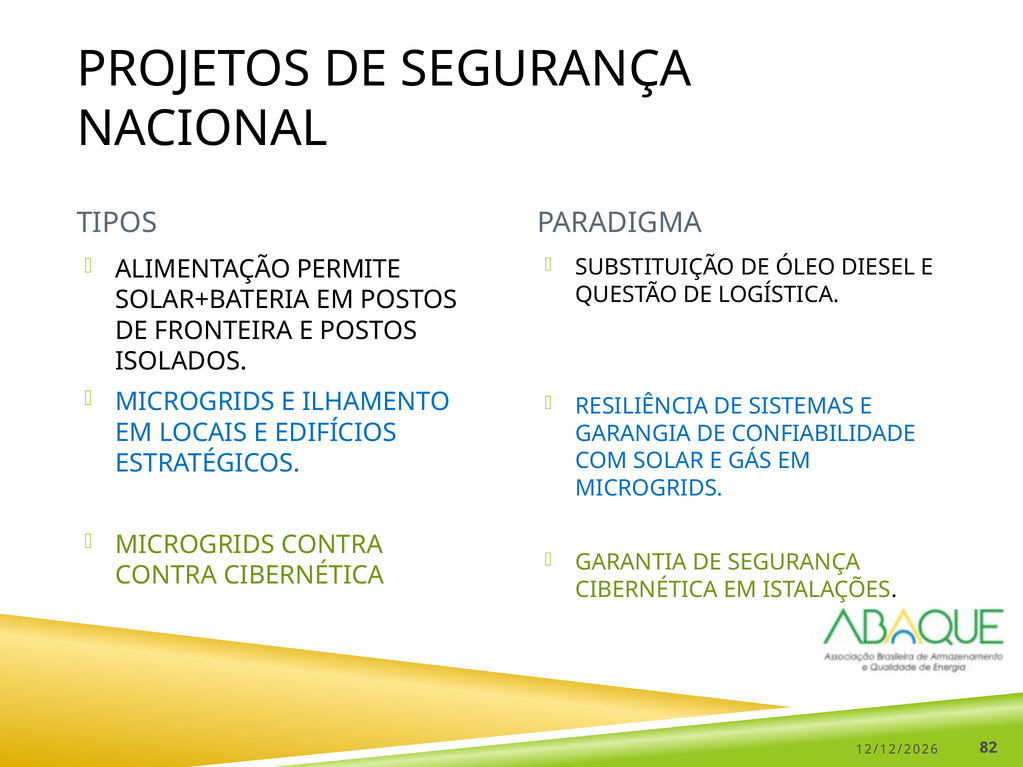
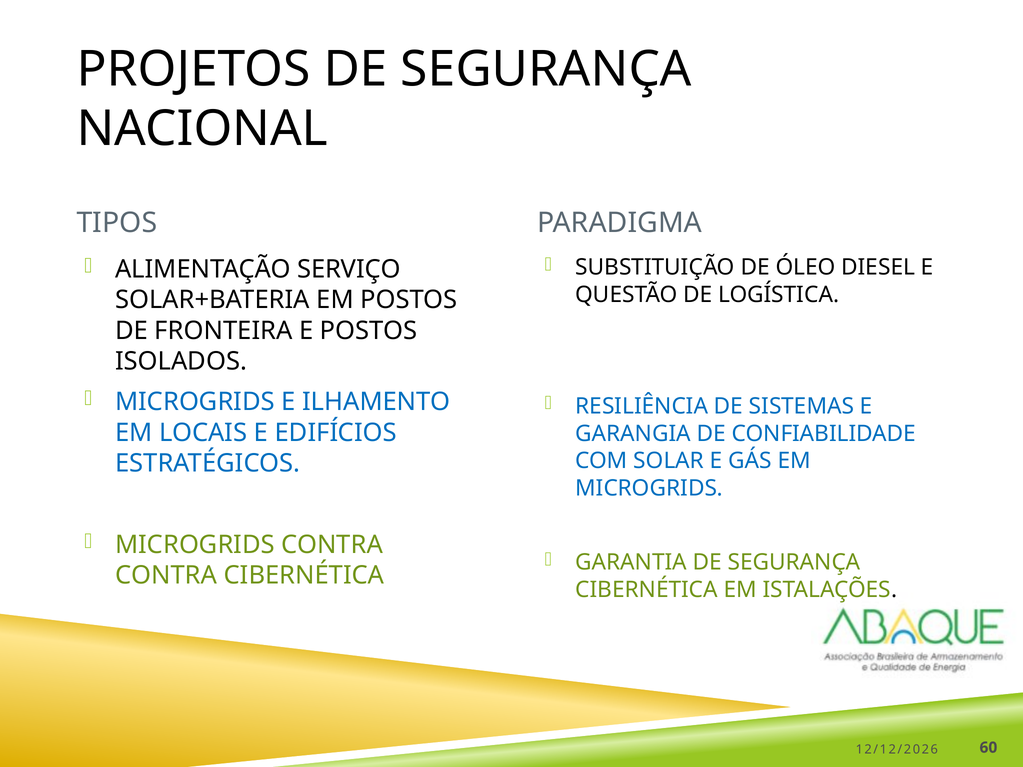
PERMITE: PERMITE -> SERVIÇO
82: 82 -> 60
